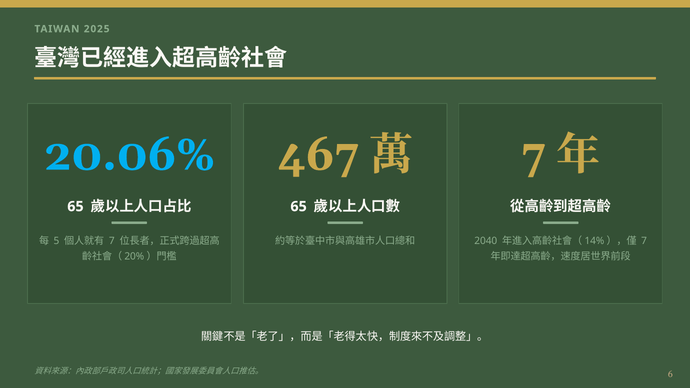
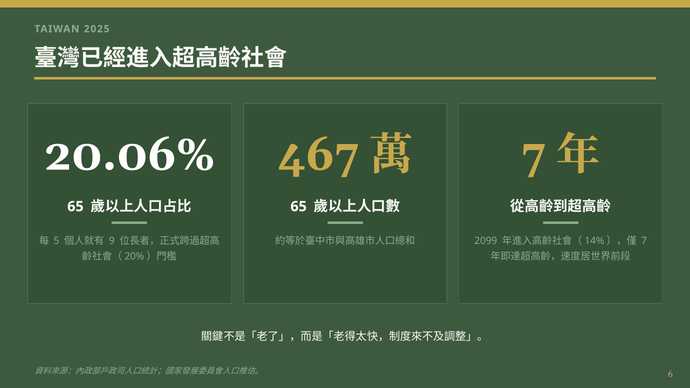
20.06% colour: light blue -> white
7 at (112, 241): 7 -> 9
2040: 2040 -> 2099
